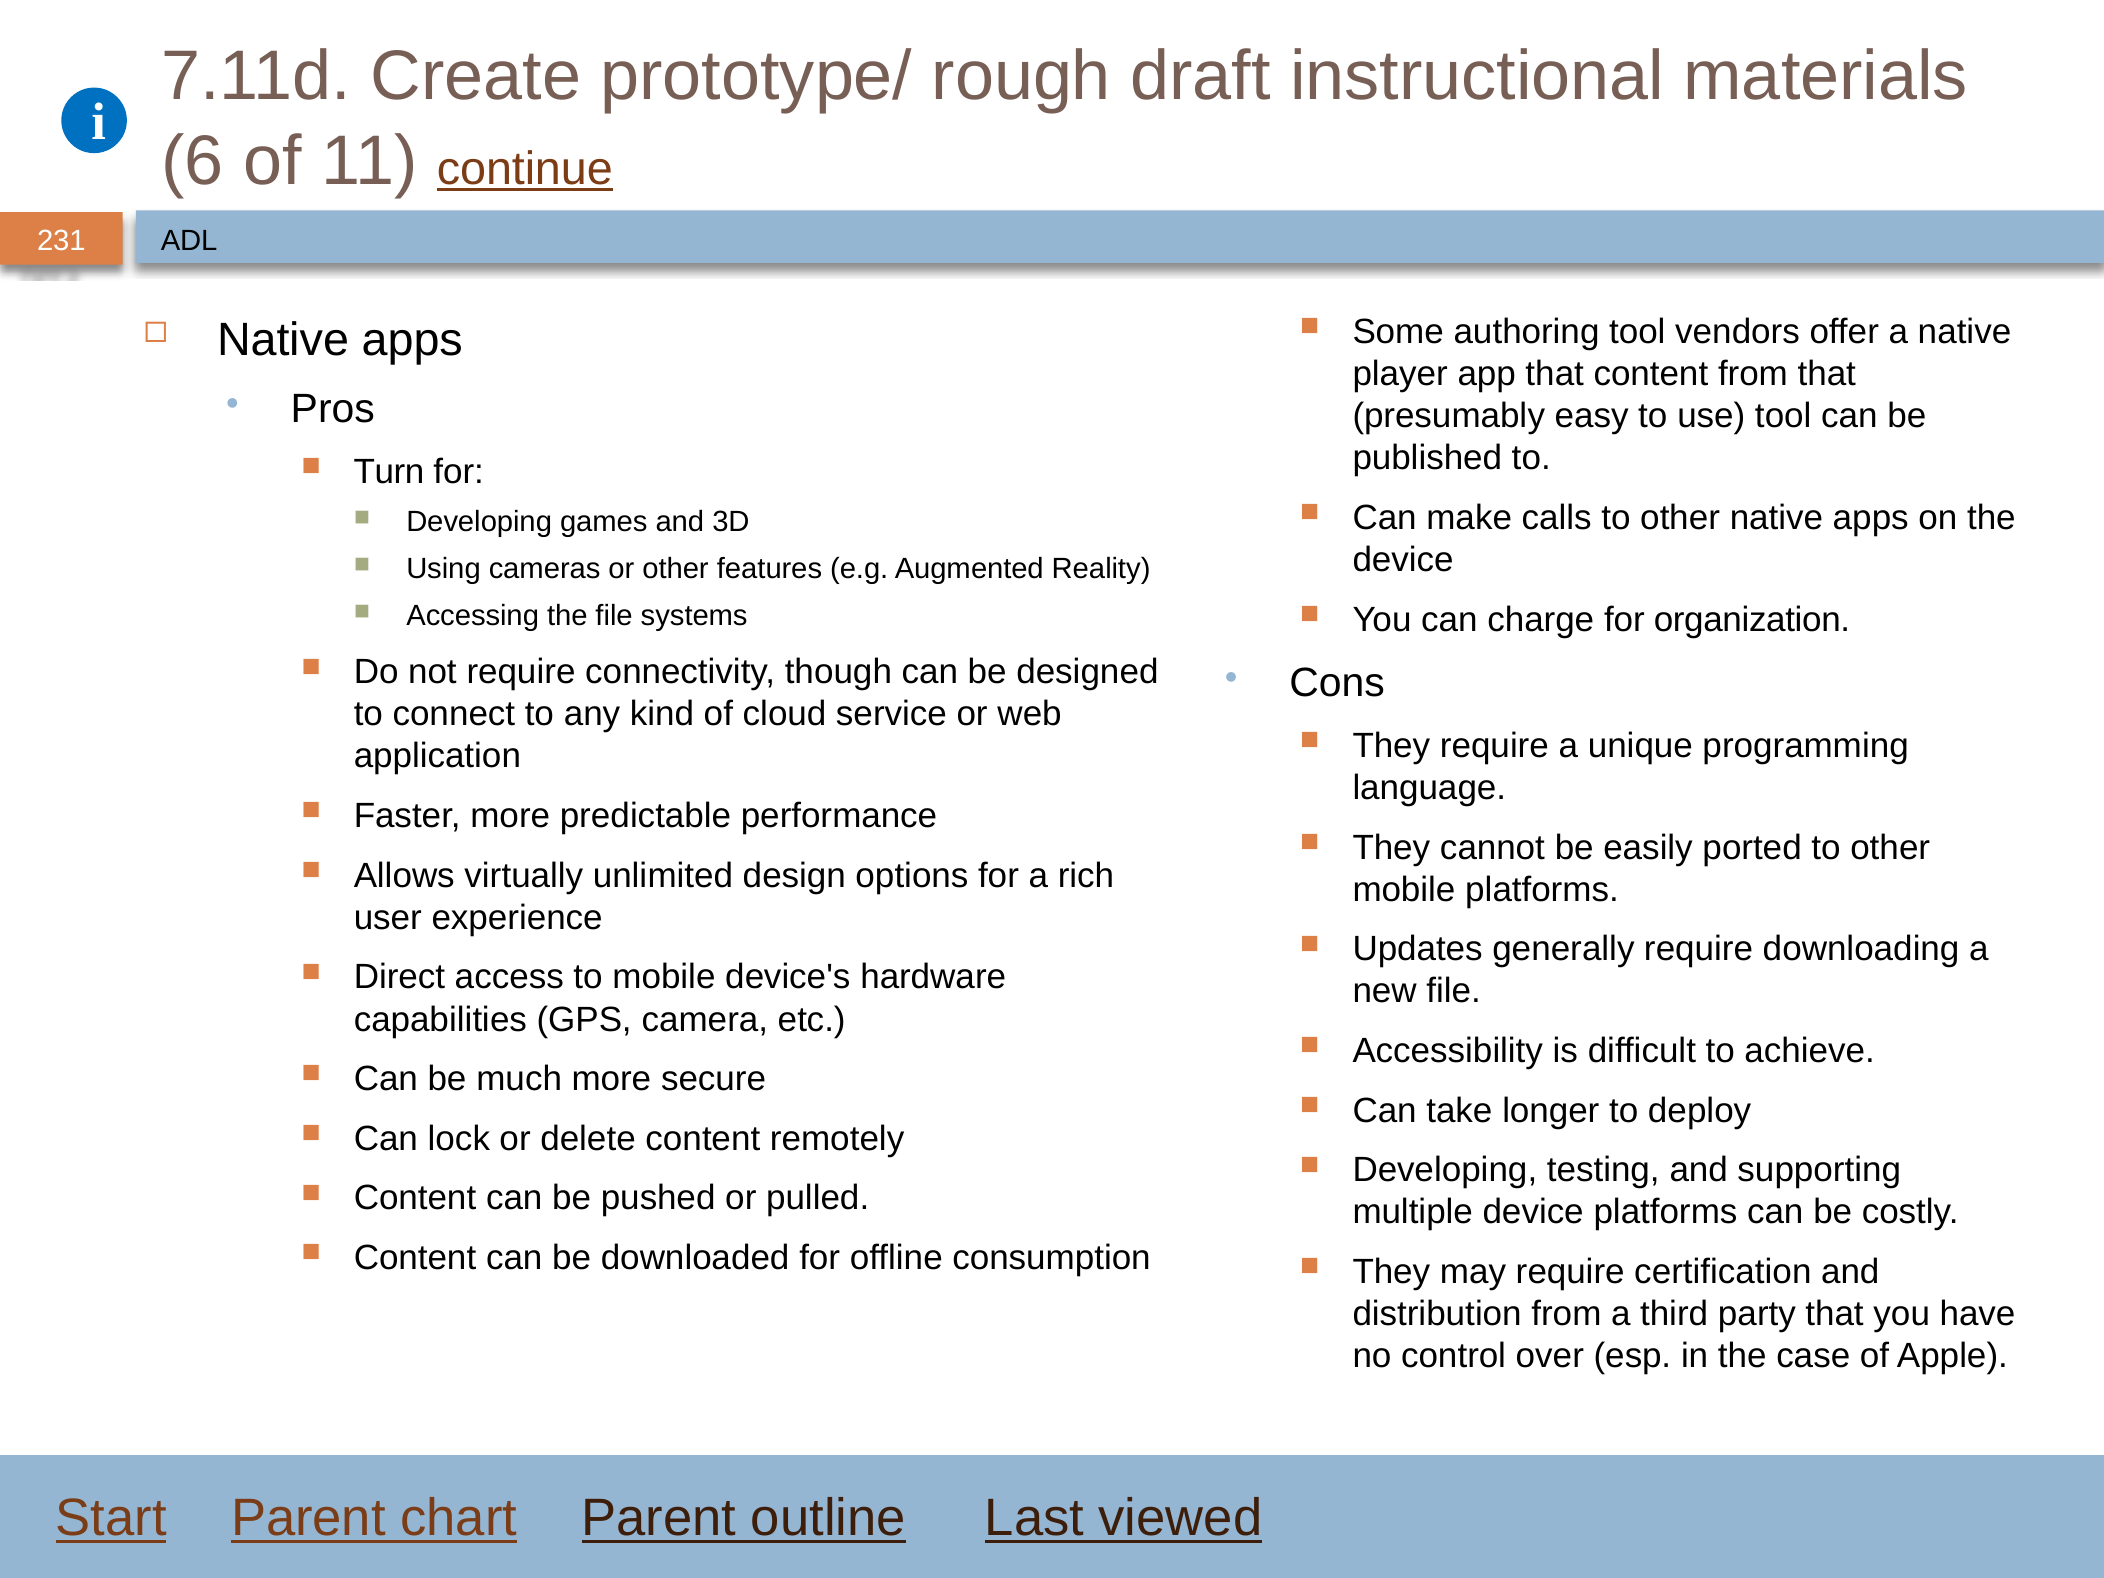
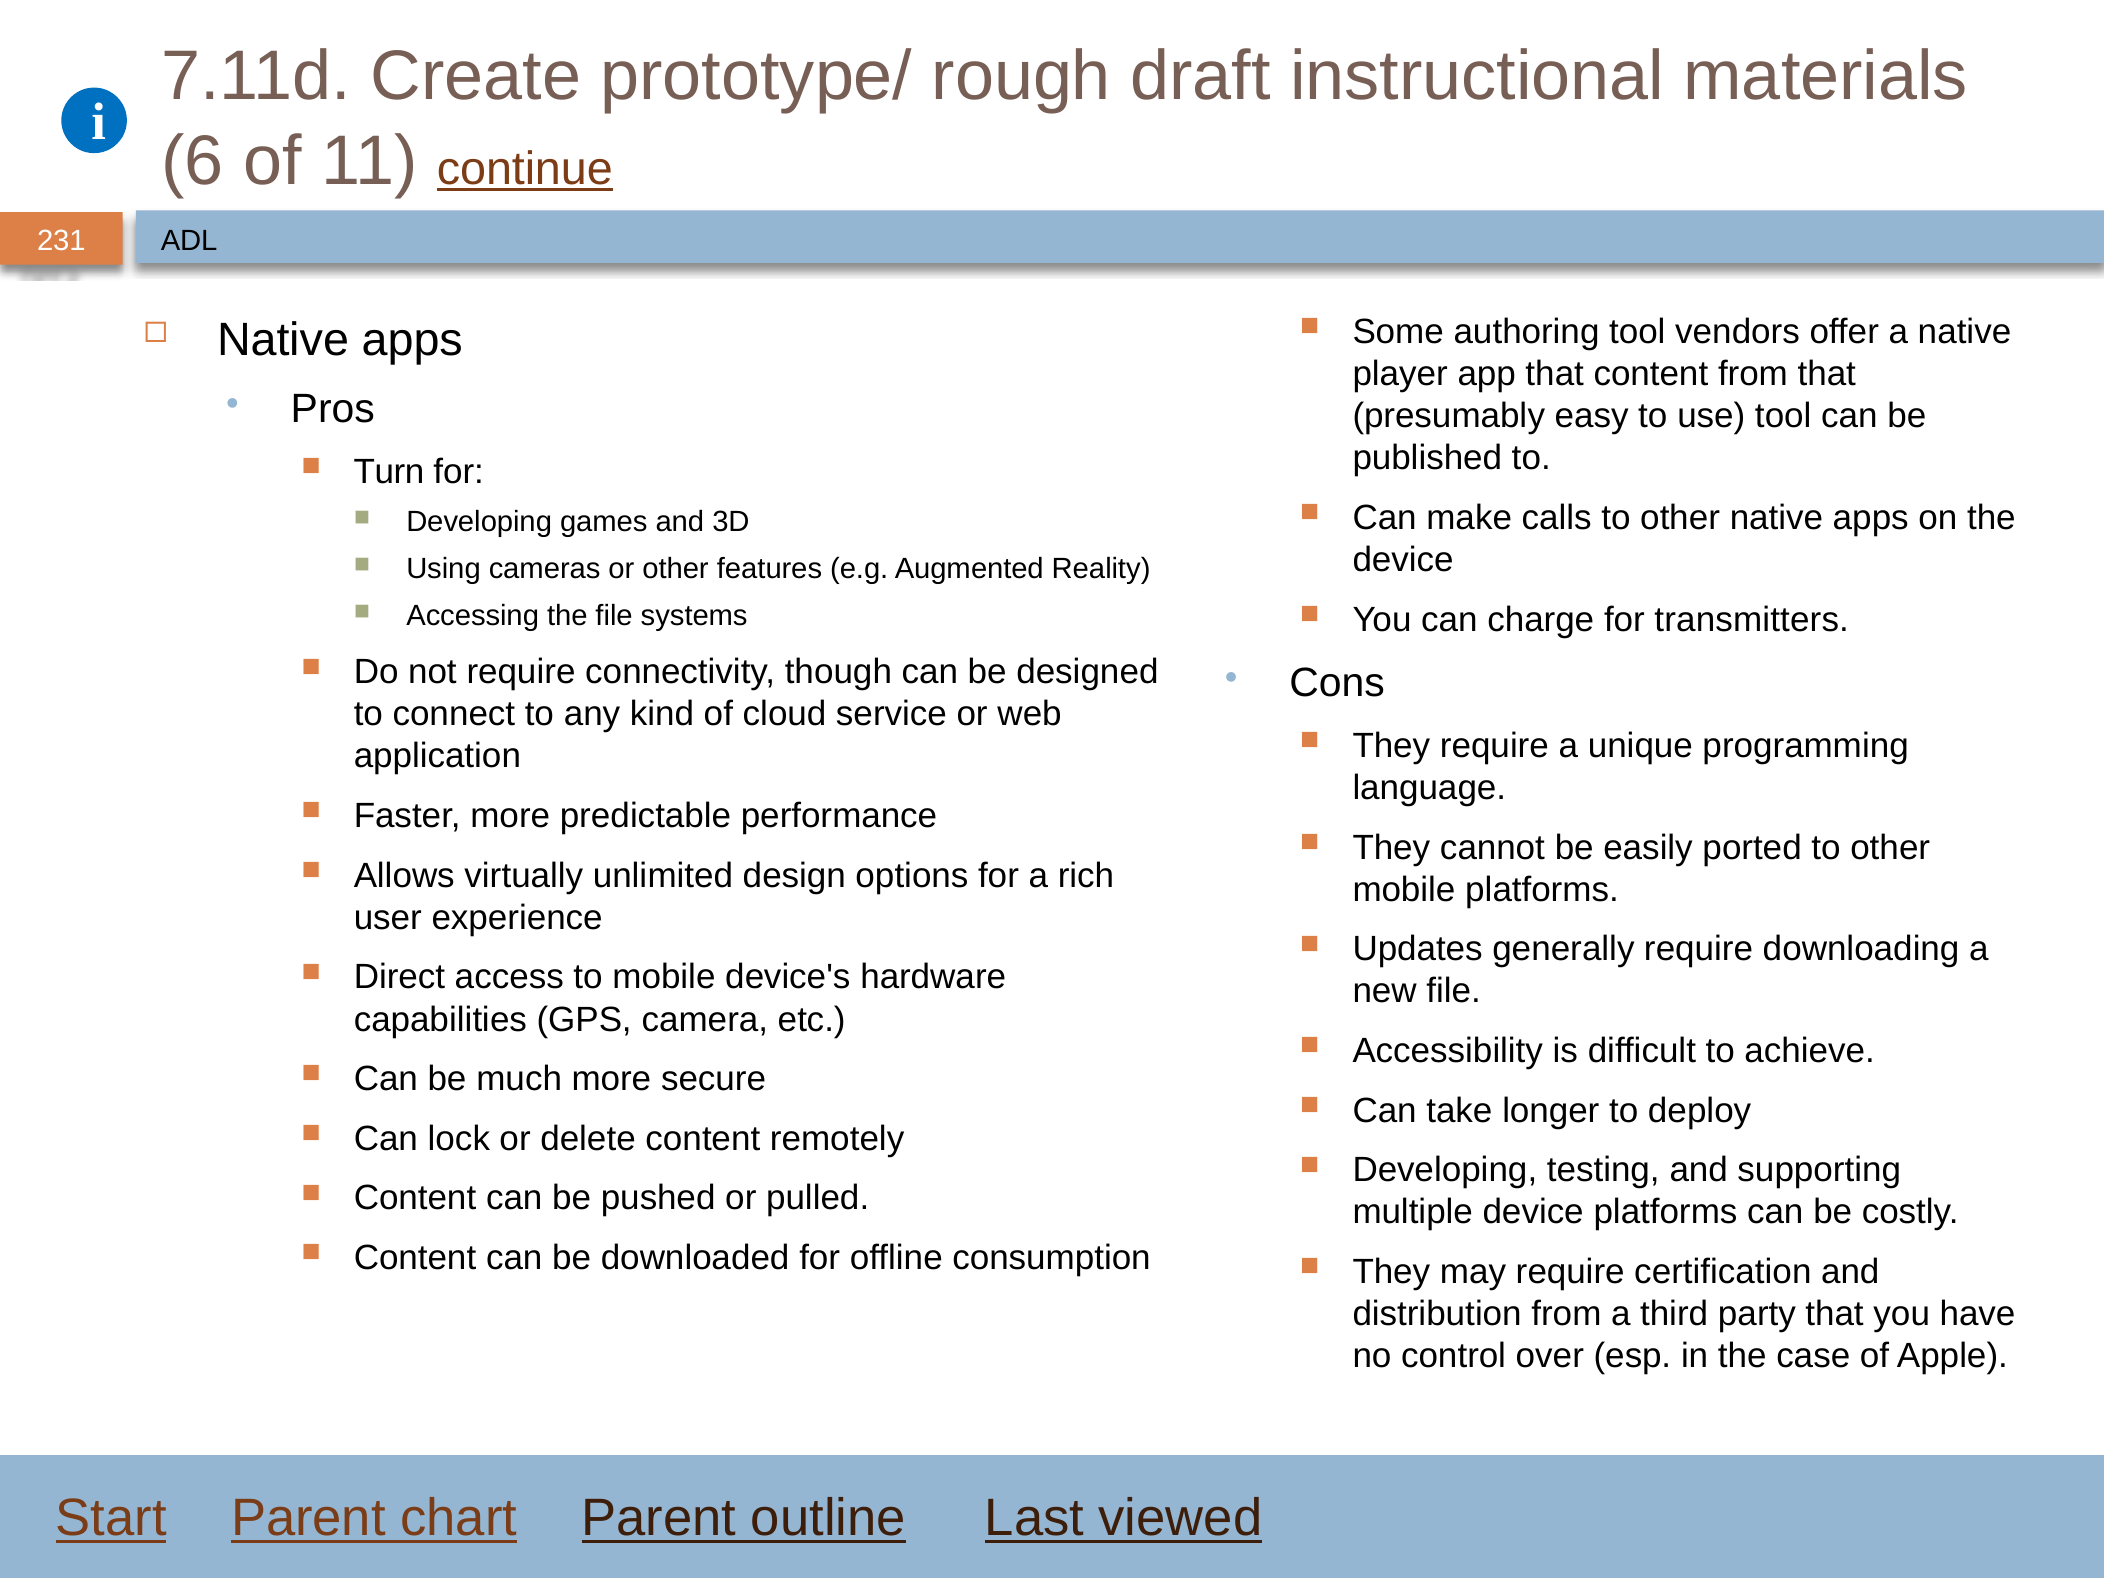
organization: organization -> transmitters
